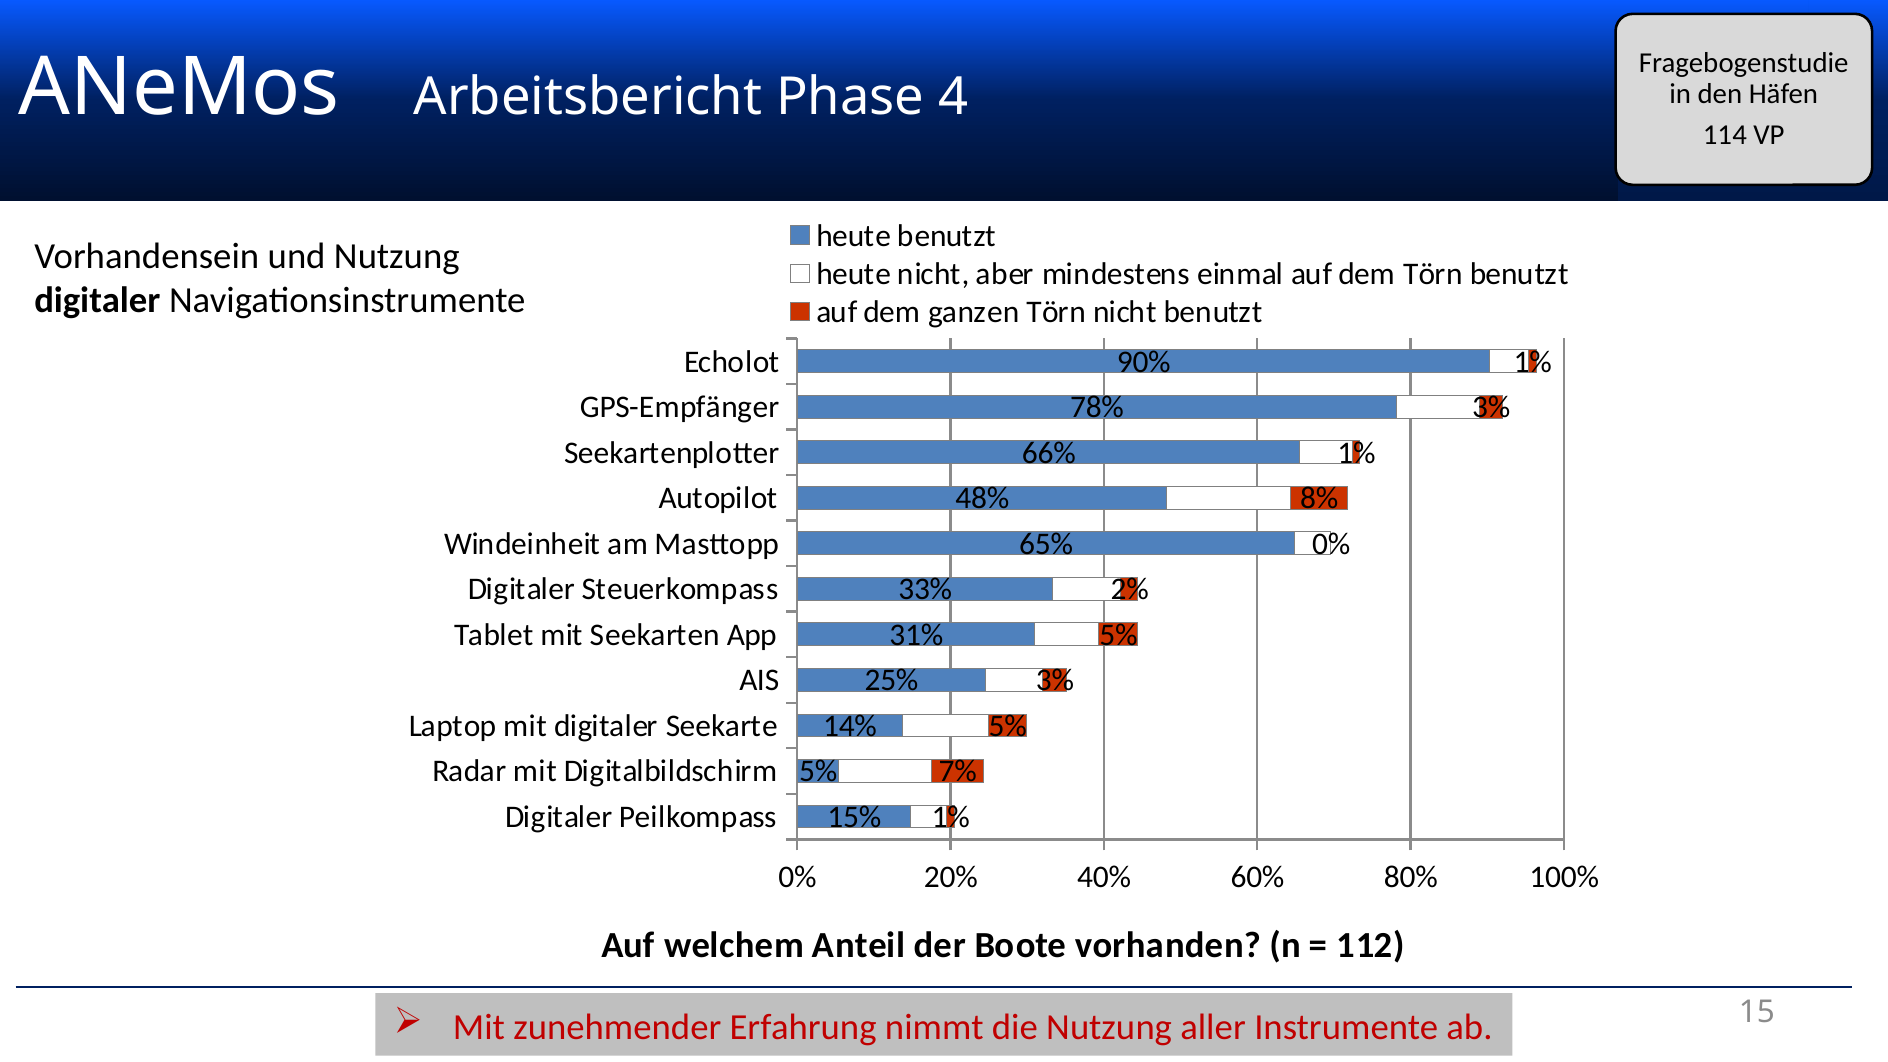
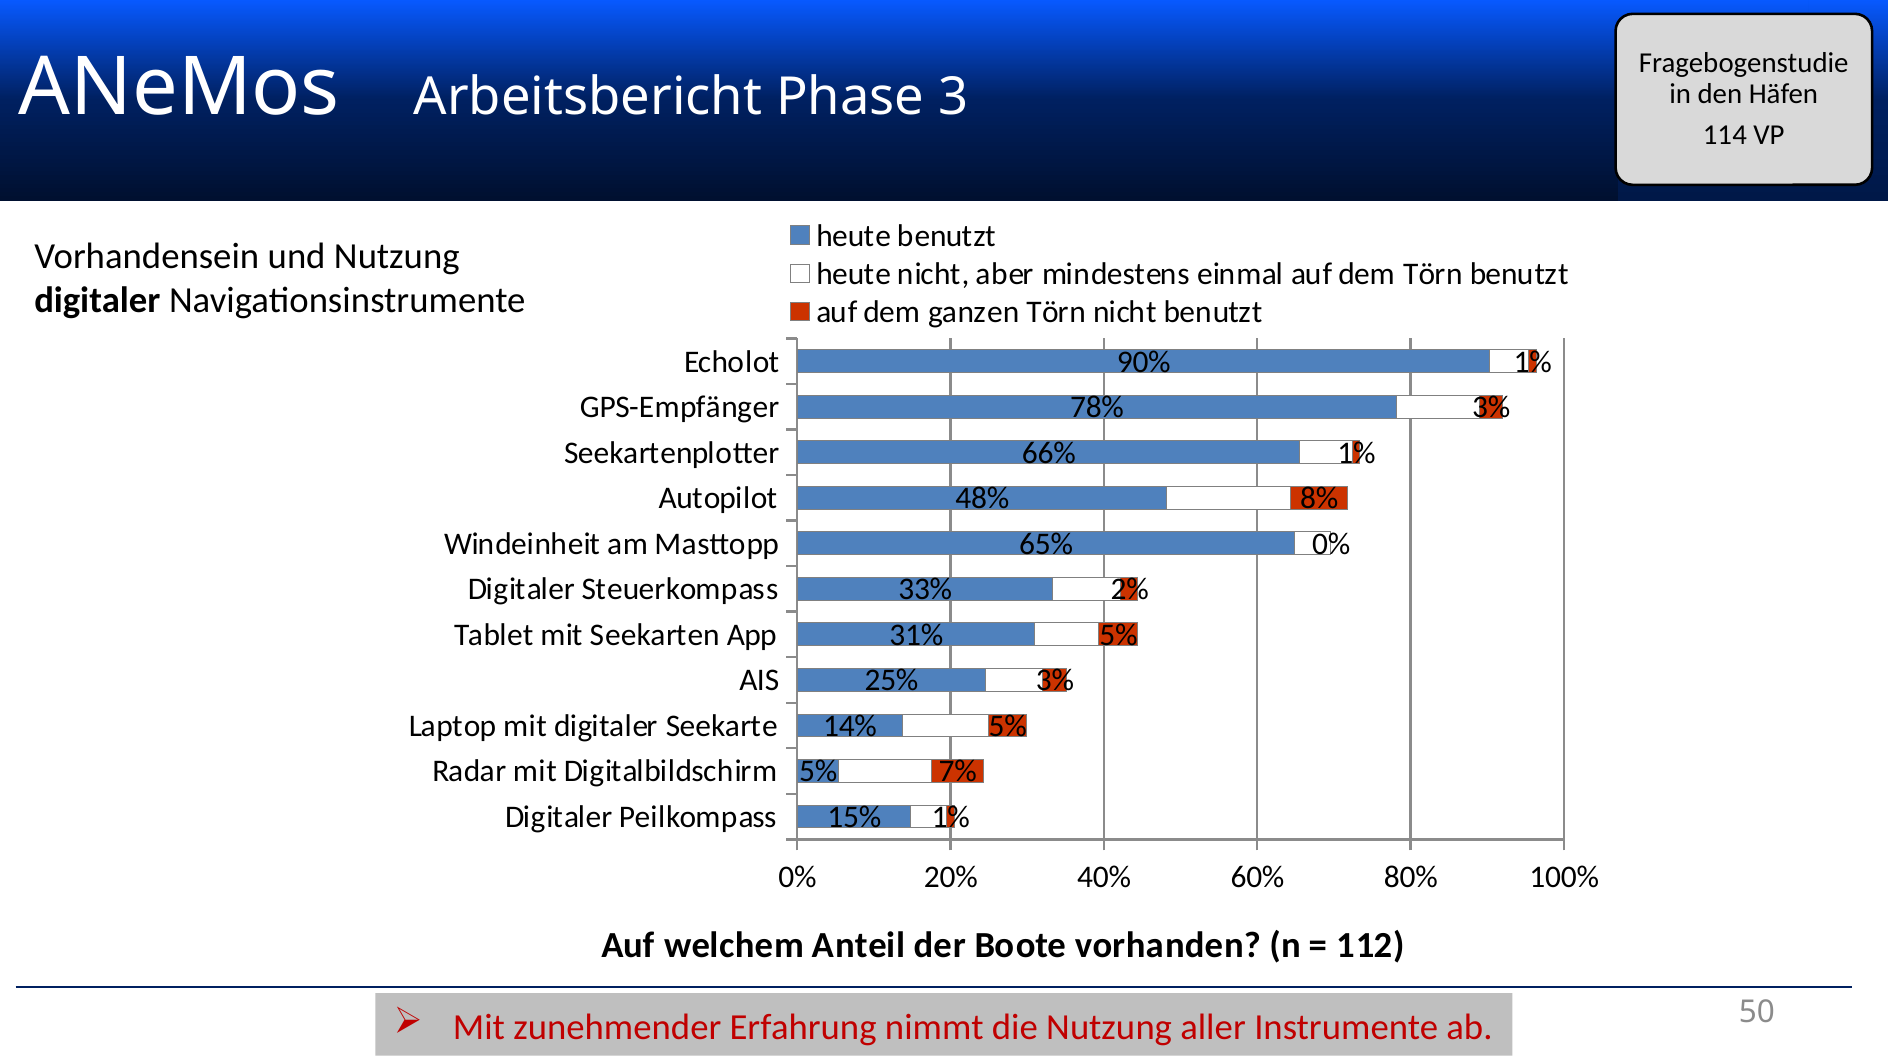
4: 4 -> 3
15: 15 -> 50
